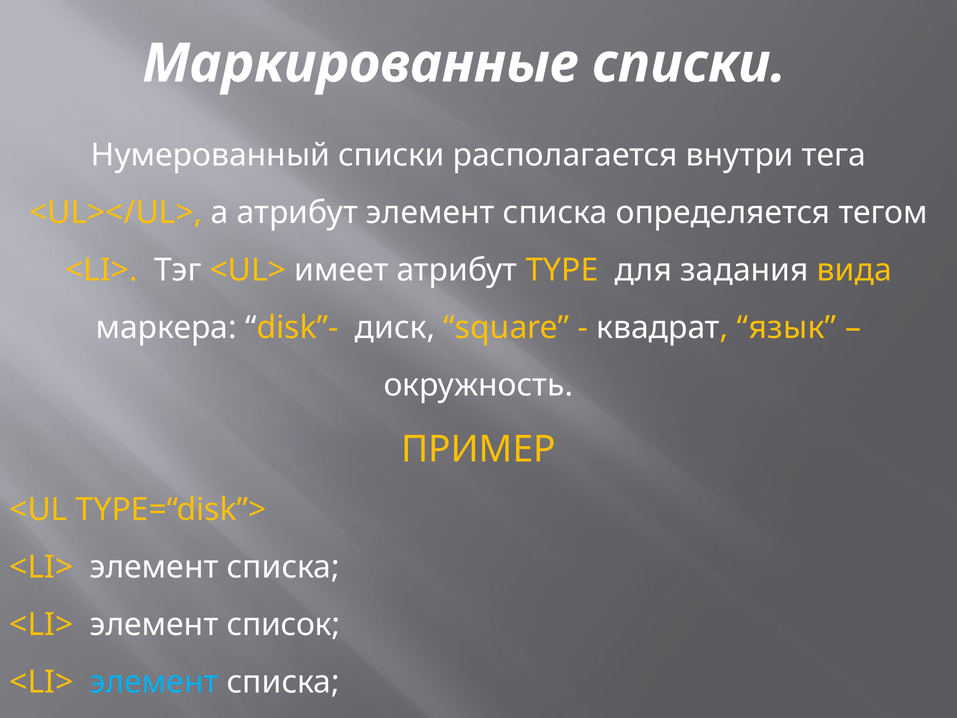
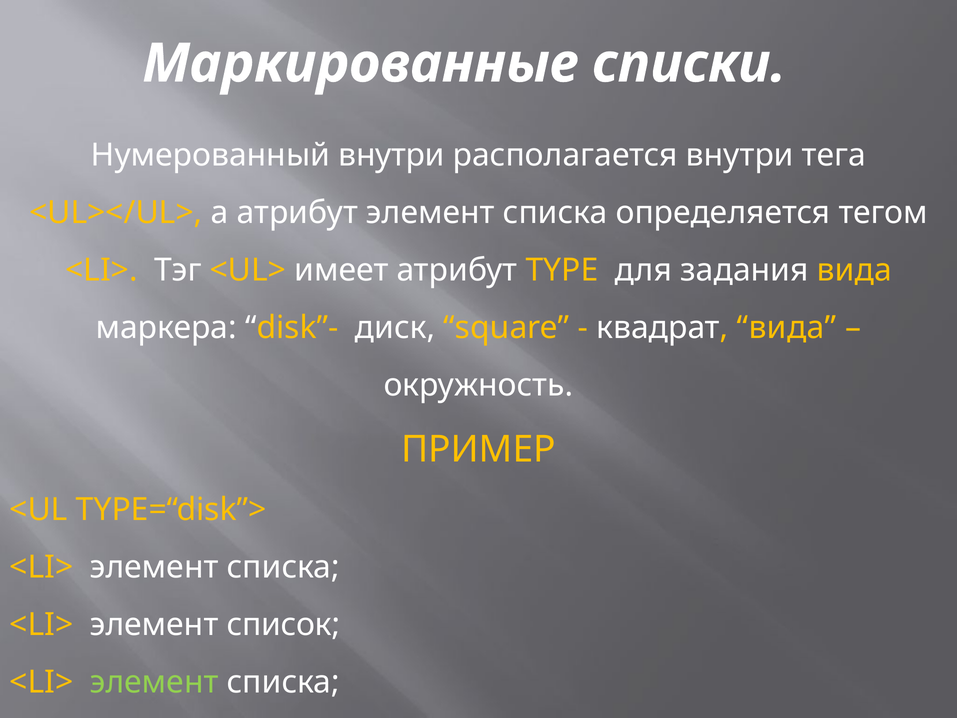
Нумерованный списки: списки -> внутри
квадрат язык: язык -> вида
элемент at (154, 682) colour: light blue -> light green
